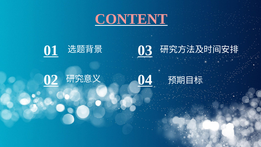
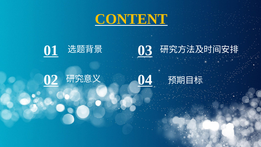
CONTENT colour: pink -> yellow
